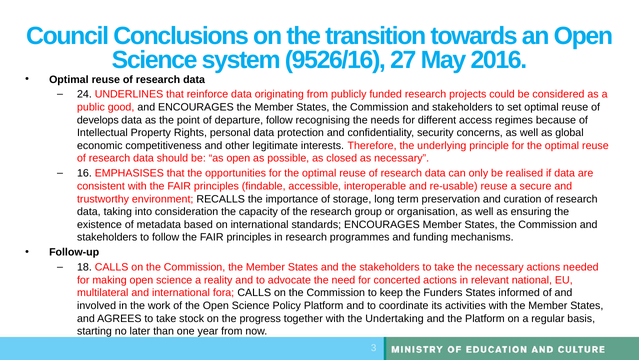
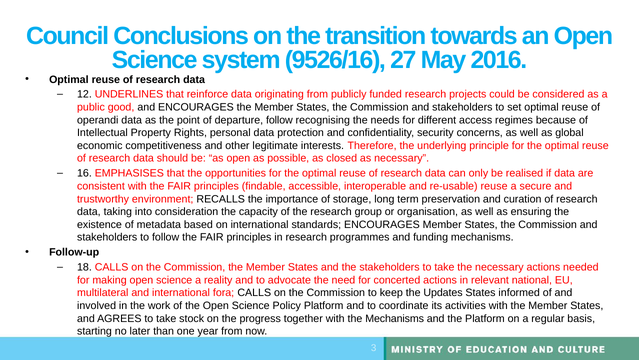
24: 24 -> 12
develops: develops -> operandi
Funders: Funders -> Updates
the Undertaking: Undertaking -> Mechanisms
